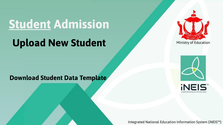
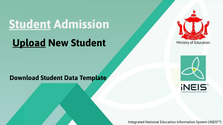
Upload underline: none -> present
